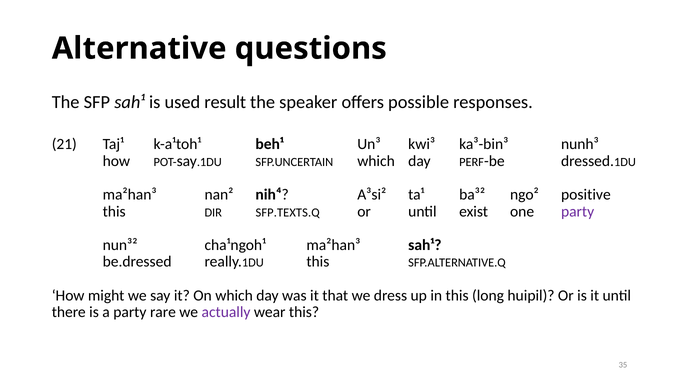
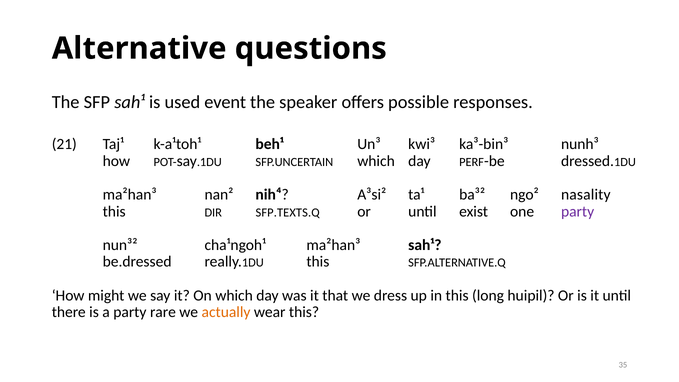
result: result -> event
positive: positive -> nasality
actually colour: purple -> orange
